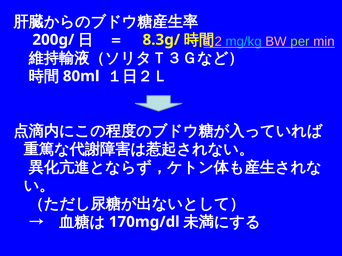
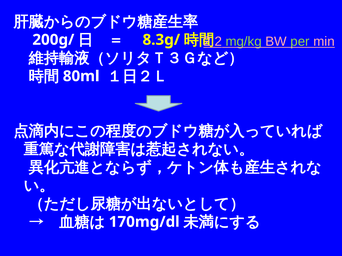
mg/kg colour: light blue -> light green
